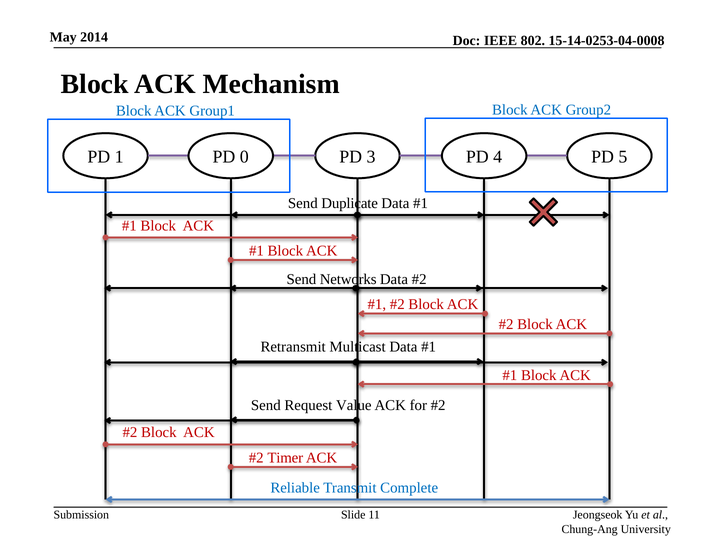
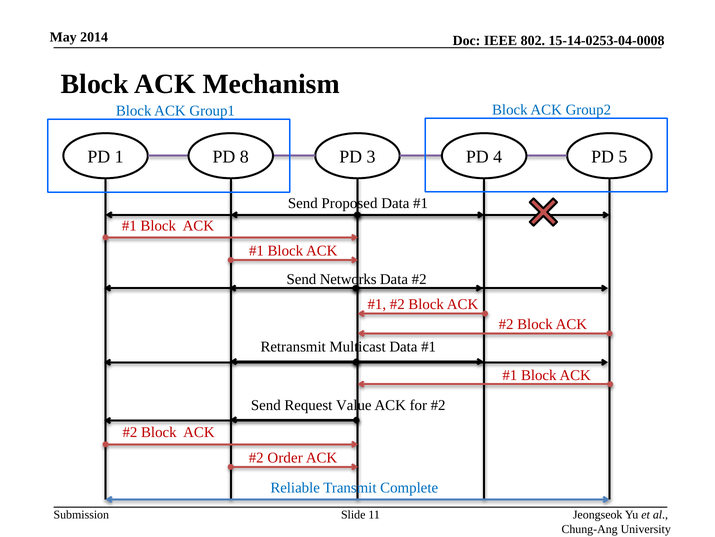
0: 0 -> 8
Duplicate: Duplicate -> Proposed
Timer: Timer -> Order
